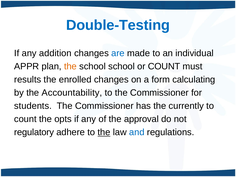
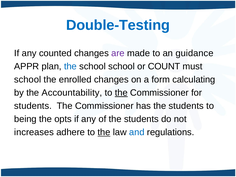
addition: addition -> counted
are colour: blue -> purple
individual: individual -> guidance
the at (70, 66) colour: orange -> blue
results at (28, 80): results -> school
the at (121, 93) underline: none -> present
has the currently: currently -> students
count at (25, 119): count -> being
of the approval: approval -> students
regulatory: regulatory -> increases
